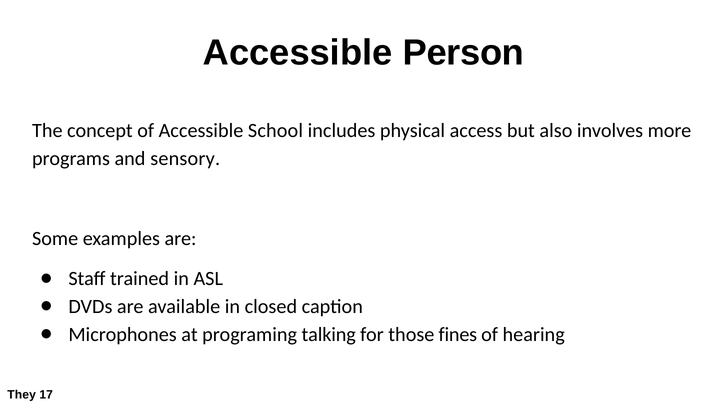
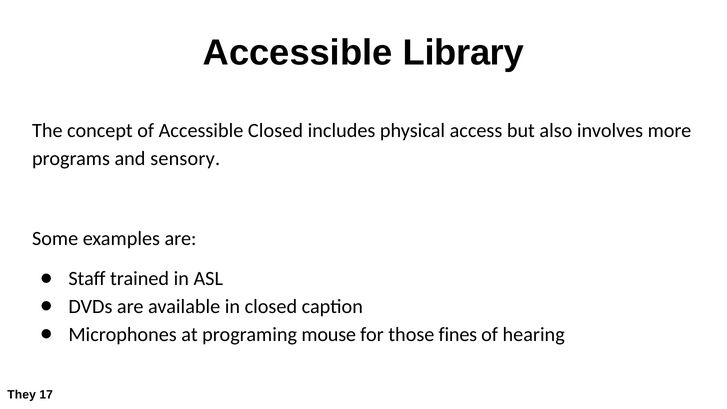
Person: Person -> Library
Accessible School: School -> Closed
talking: talking -> mouse
